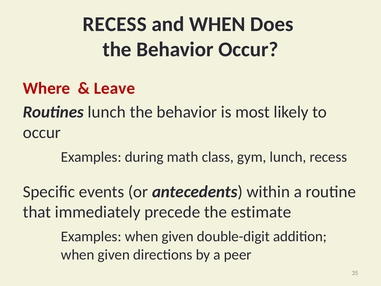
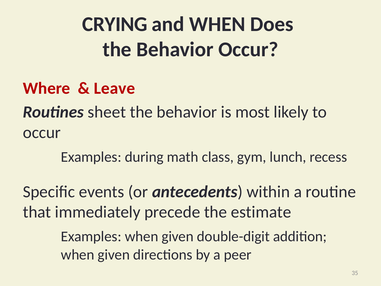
RECESS at (115, 24): RECESS -> CRYING
Routines lunch: lunch -> sheet
